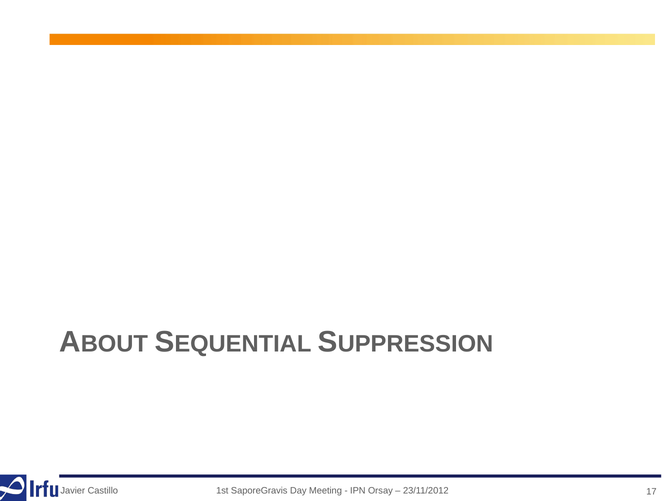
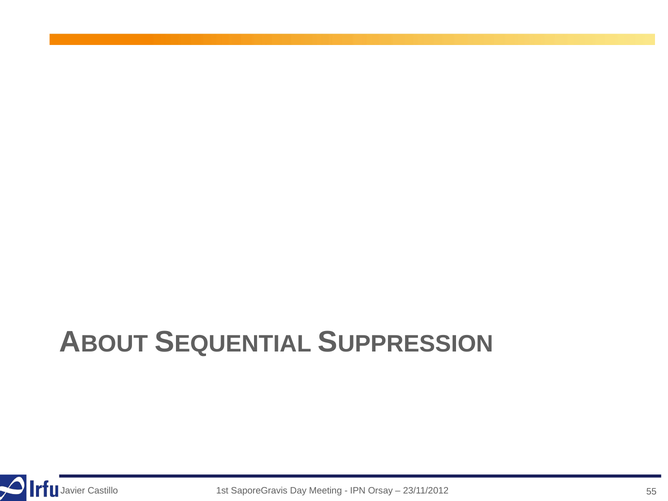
17: 17 -> 55
